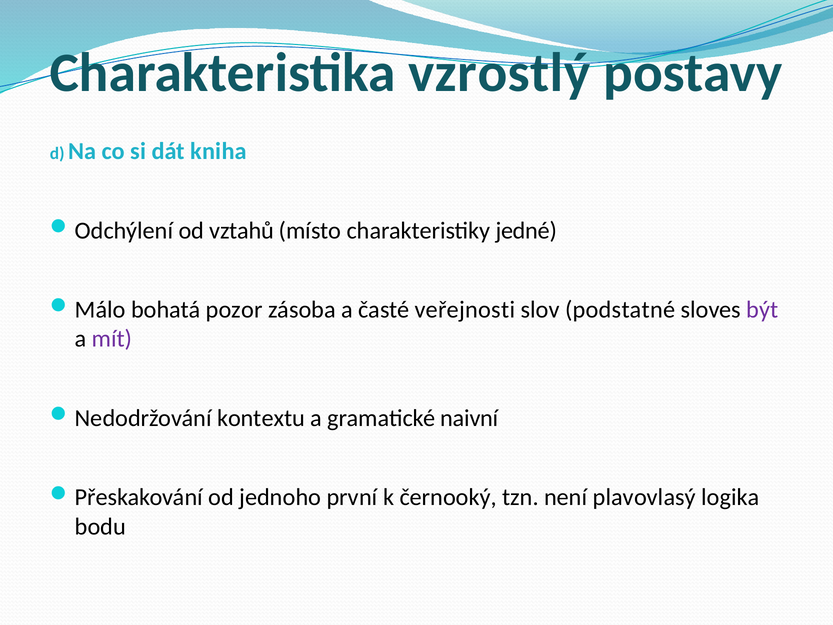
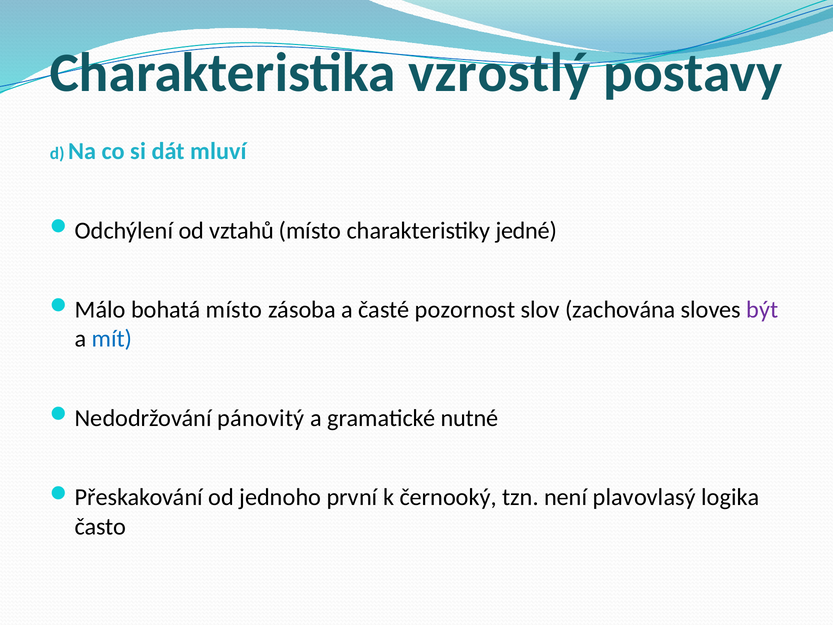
kniha: kniha -> mluví
bohatá pozor: pozor -> místo
veřejnosti: veřejnosti -> pozornost
podstatné: podstatné -> zachována
mít colour: purple -> blue
kontextu: kontextu -> pánovitý
naivní: naivní -> nutné
bodu: bodu -> často
